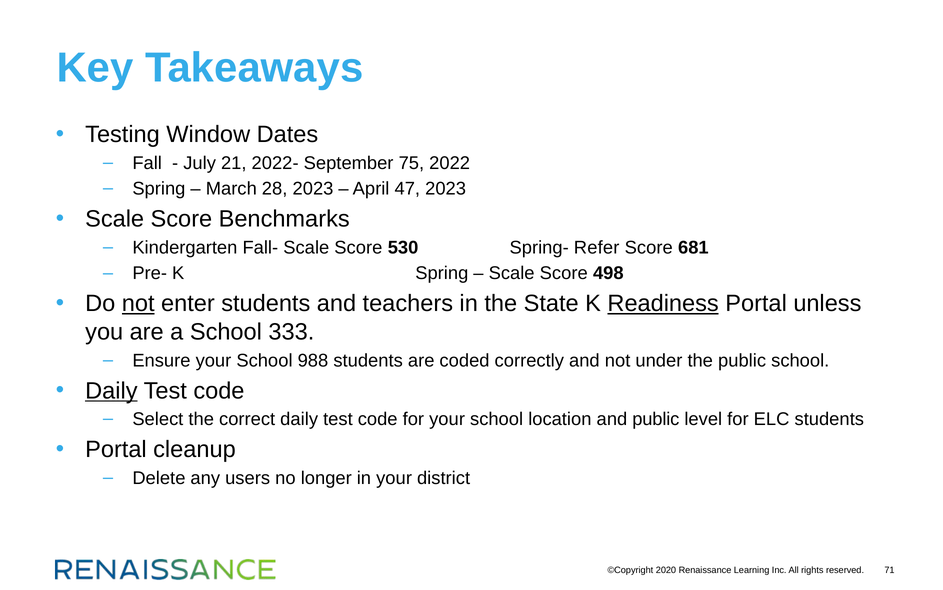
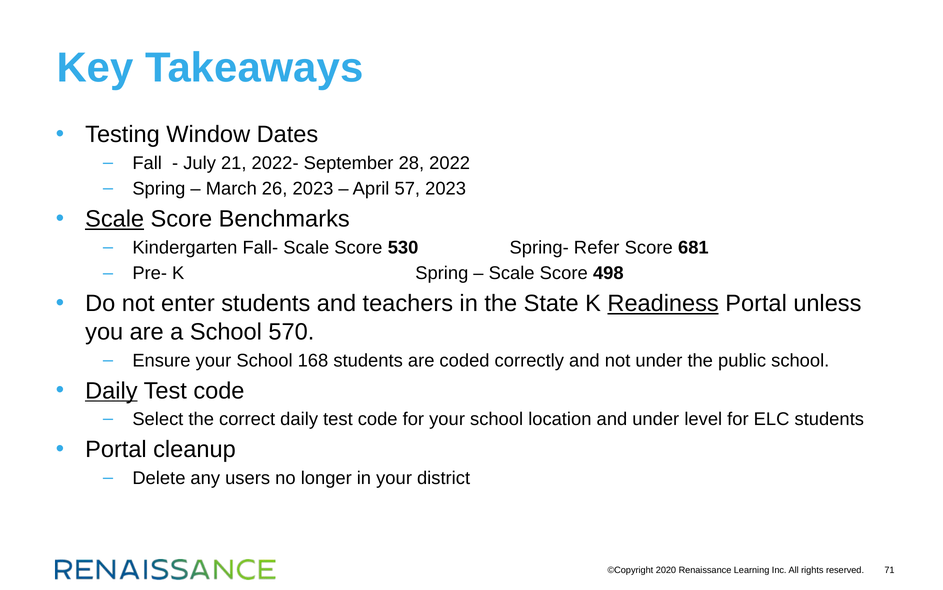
75: 75 -> 28
28: 28 -> 26
47: 47 -> 57
Scale at (115, 219) underline: none -> present
not at (138, 303) underline: present -> none
333: 333 -> 570
988: 988 -> 168
and public: public -> under
